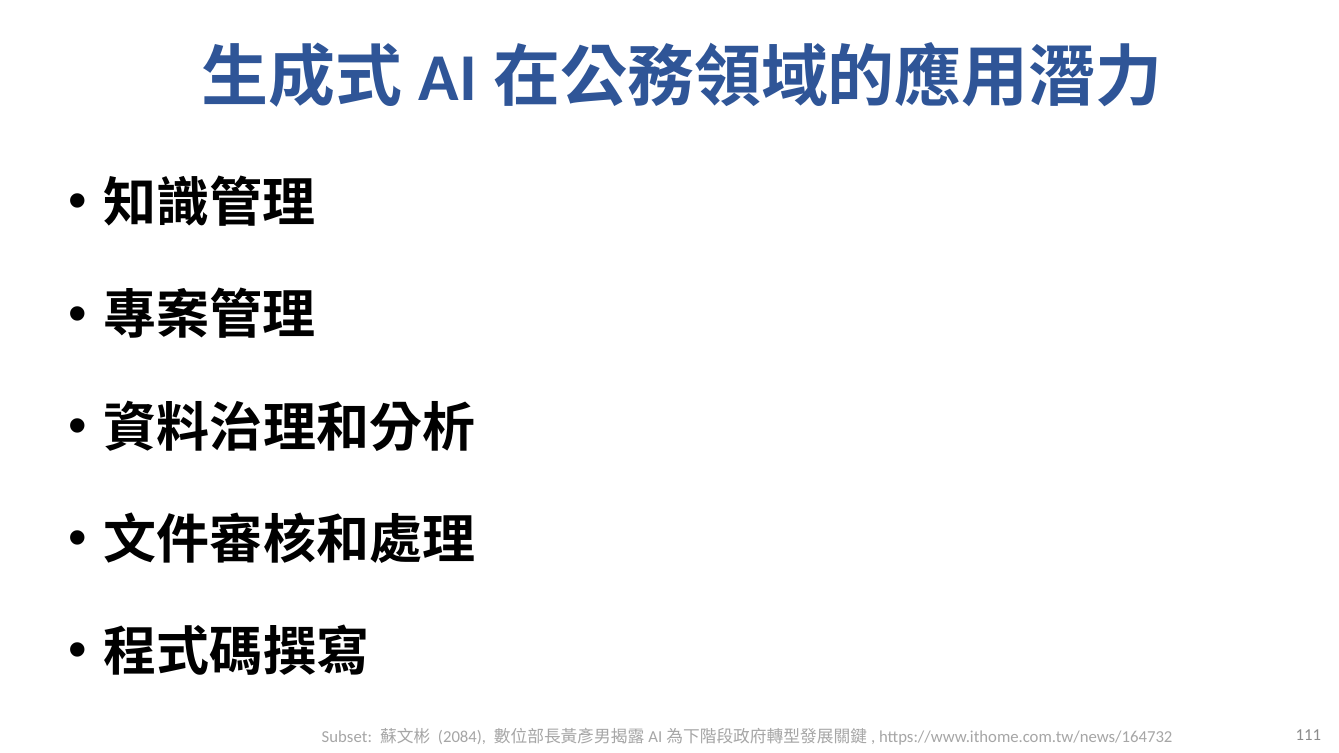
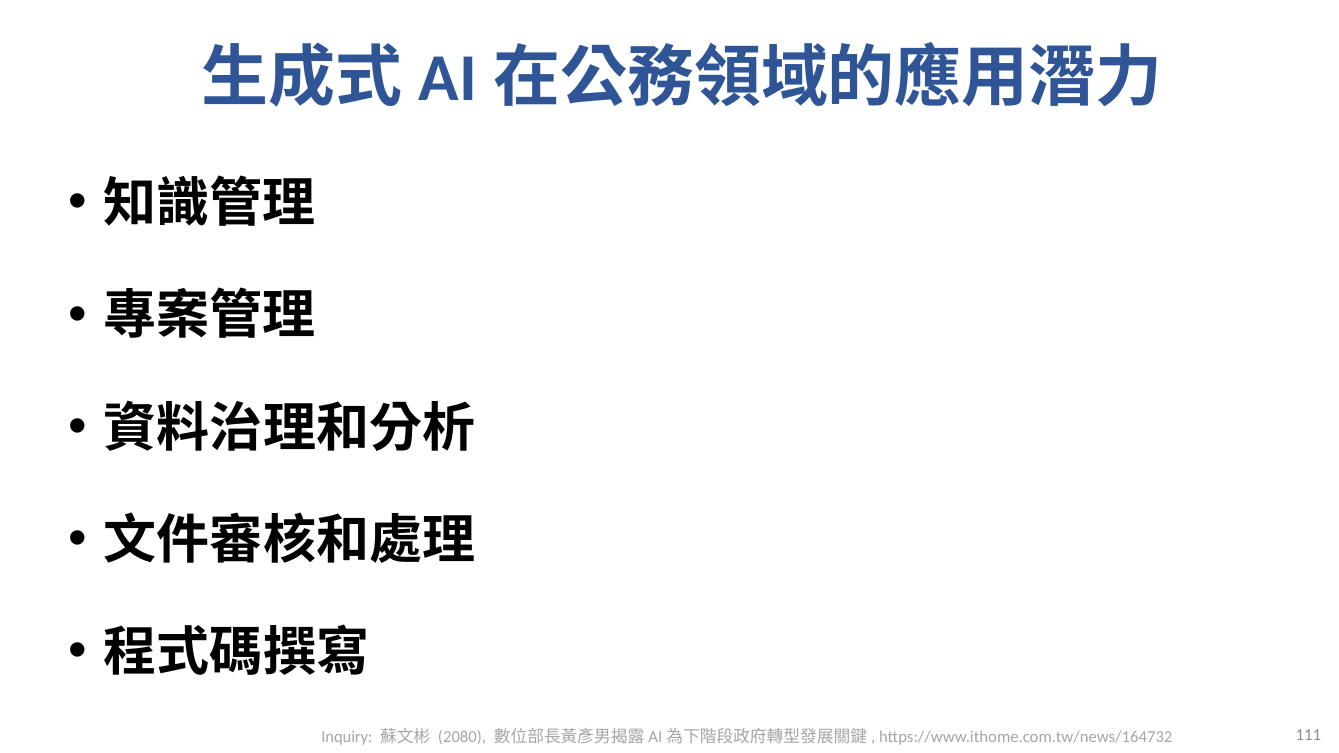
Subset: Subset -> Inquiry
2084: 2084 -> 2080
